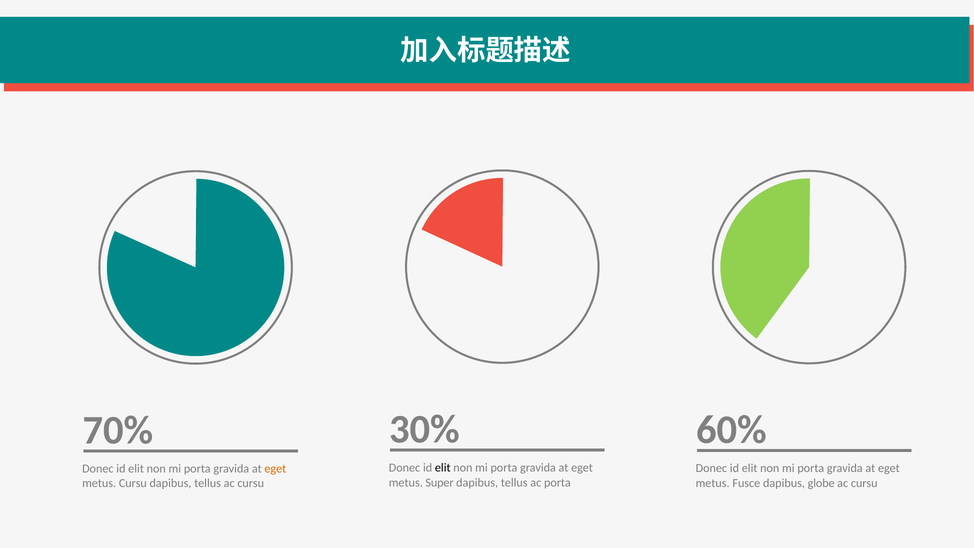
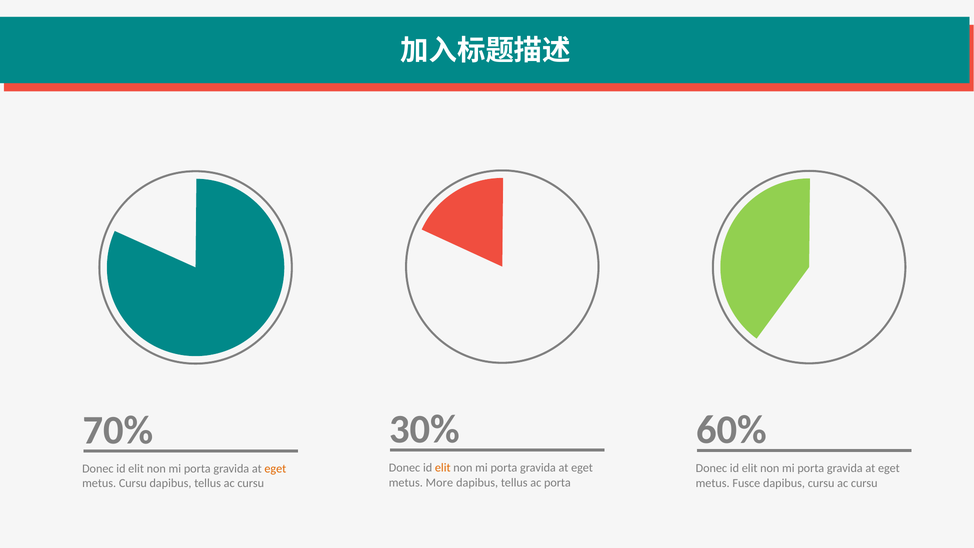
elit at (443, 468) colour: black -> orange
Super: Super -> More
dapibus globe: globe -> cursu
